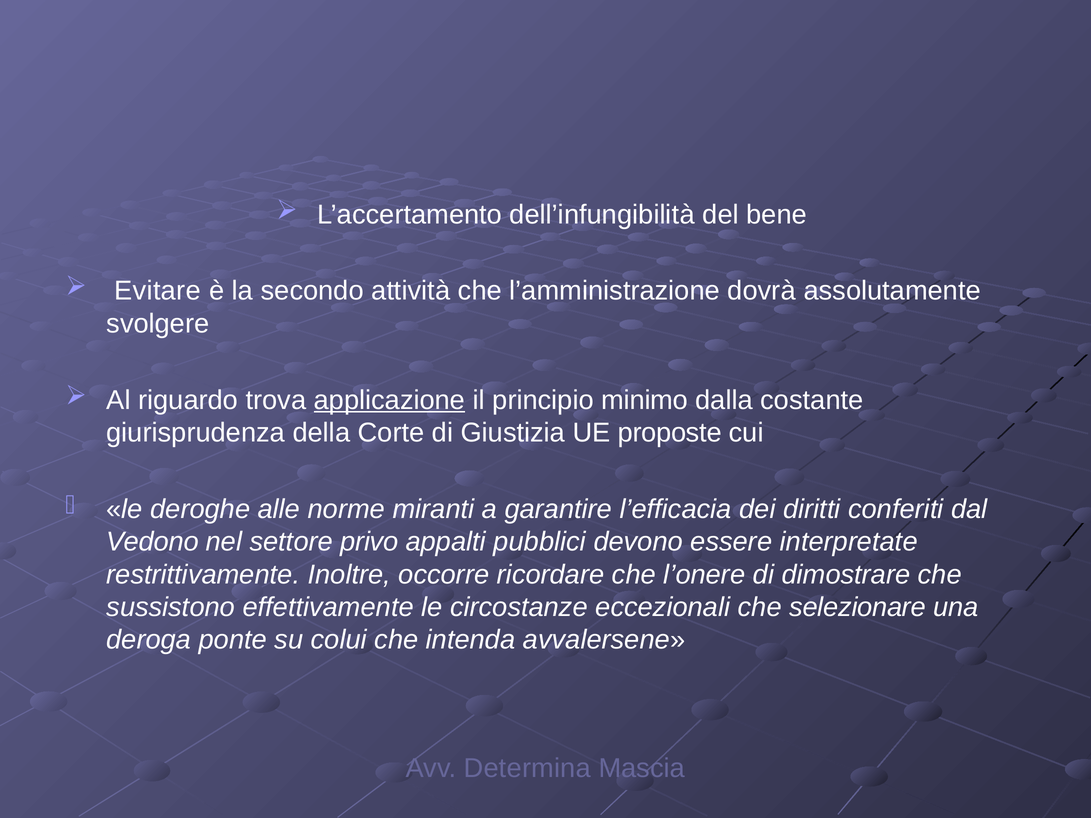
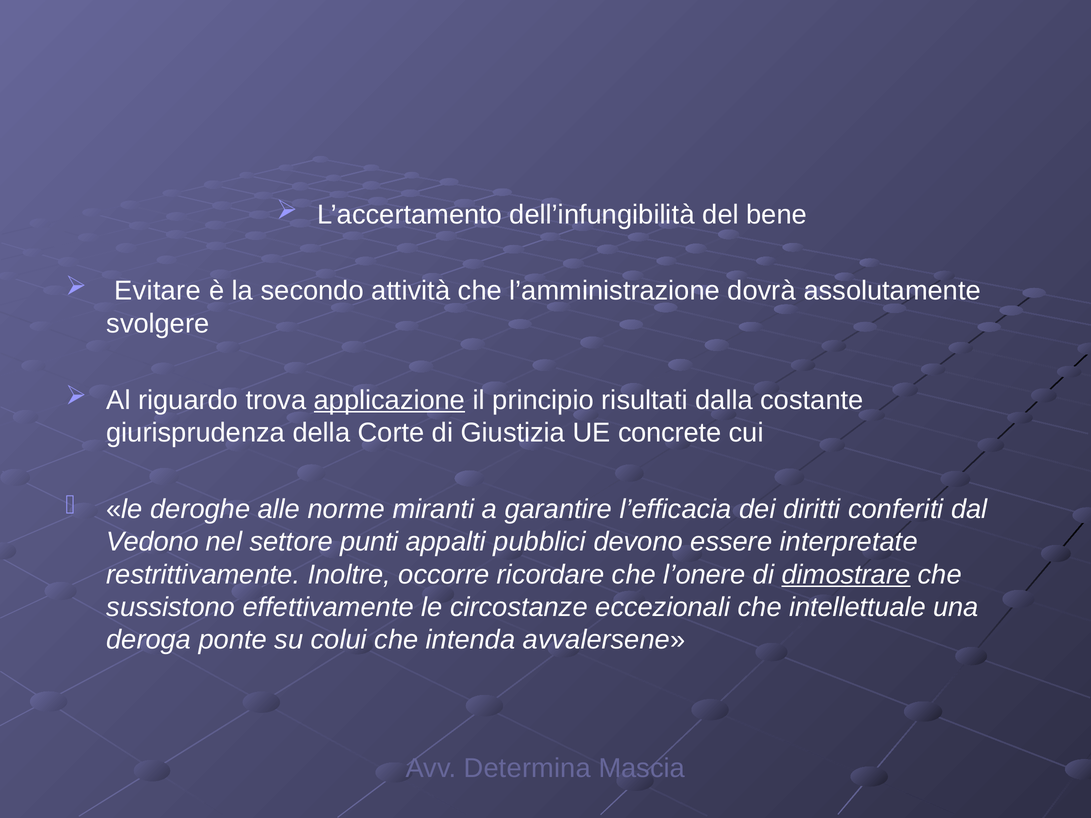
minimo: minimo -> risultati
proposte: proposte -> concrete
privo: privo -> punti
dimostrare underline: none -> present
selezionare: selezionare -> intellettuale
